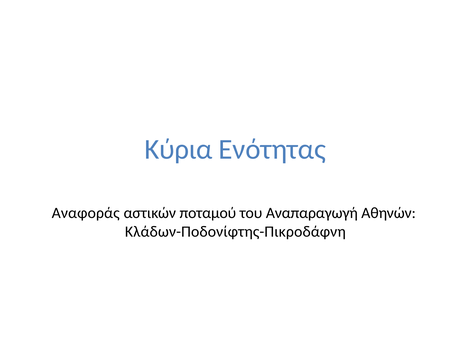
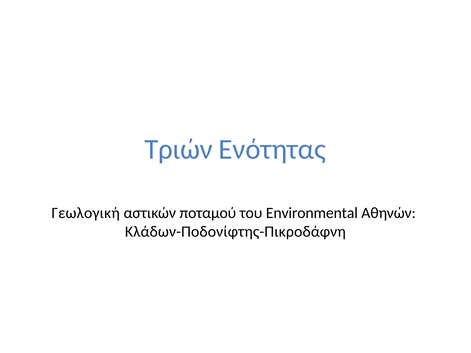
Κύρια: Κύρια -> Τριών
Αναφοράς: Αναφοράς -> Γεωλογική
Αναπαραγωγή: Αναπαραγωγή -> Environmental
